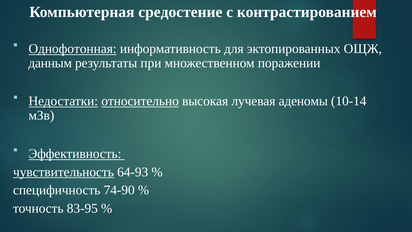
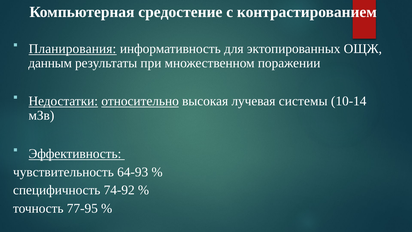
Однофотонная: Однофотонная -> Планирования
аденомы: аденомы -> системы
чувствительность underline: present -> none
74-90: 74-90 -> 74-92
83-95: 83-95 -> 77-95
